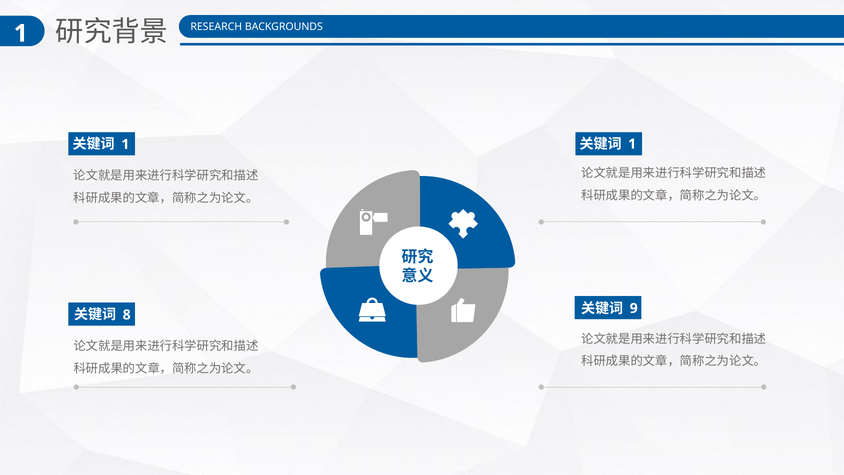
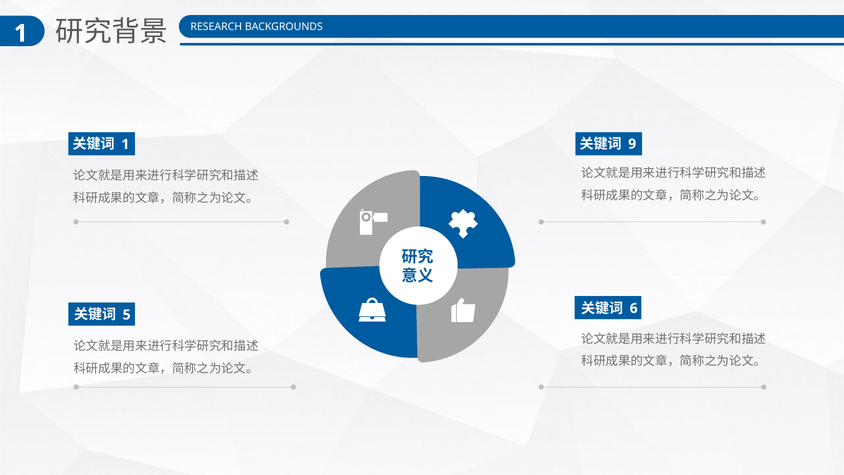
1 at (632, 144): 1 -> 9
9: 9 -> 6
8: 8 -> 5
